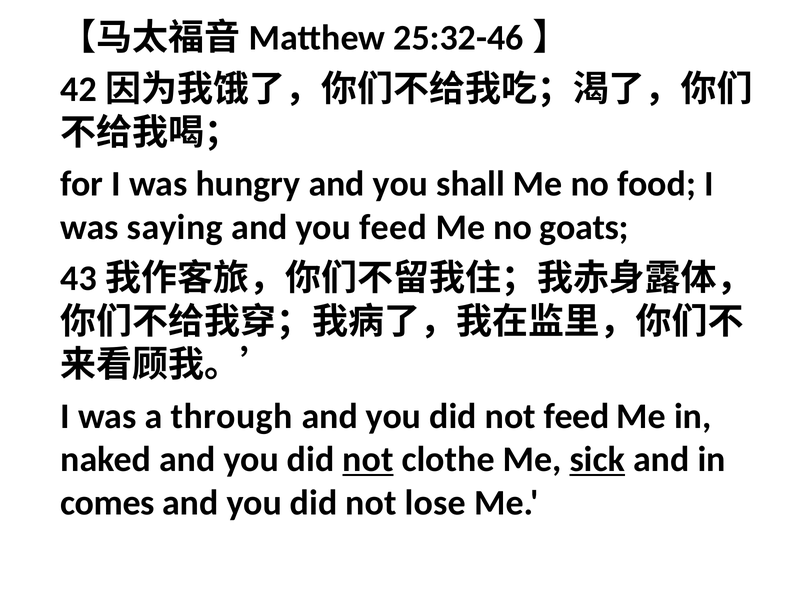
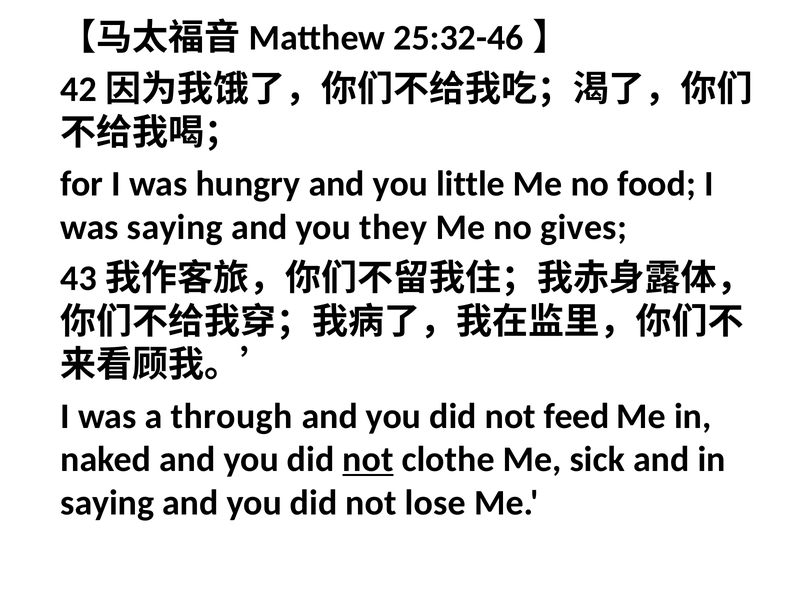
shall: shall -> little
you feed: feed -> they
goats: goats -> gives
sick underline: present -> none
comes at (107, 503): comes -> saying
